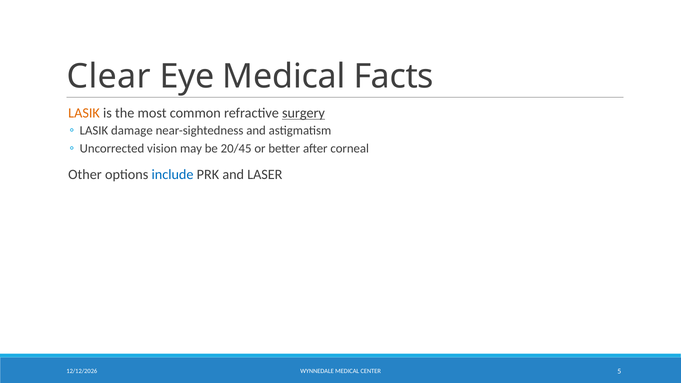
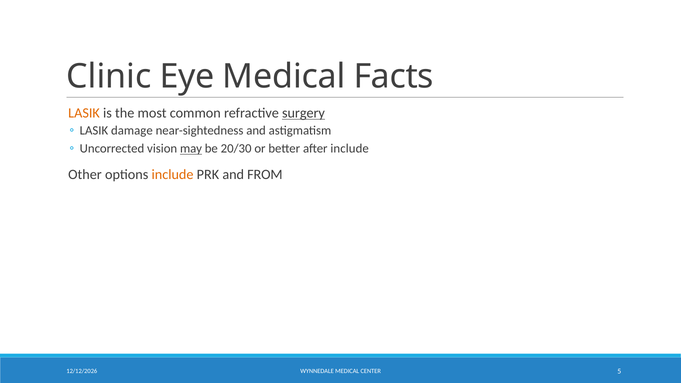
Clear: Clear -> Clinic
may underline: none -> present
20/45: 20/45 -> 20/30
after corneal: corneal -> include
include at (173, 175) colour: blue -> orange
LASER: LASER -> FROM
